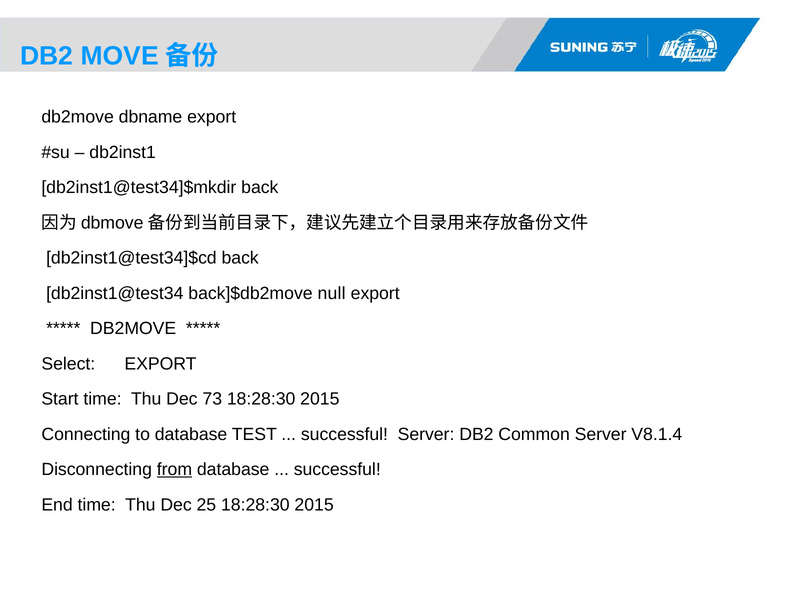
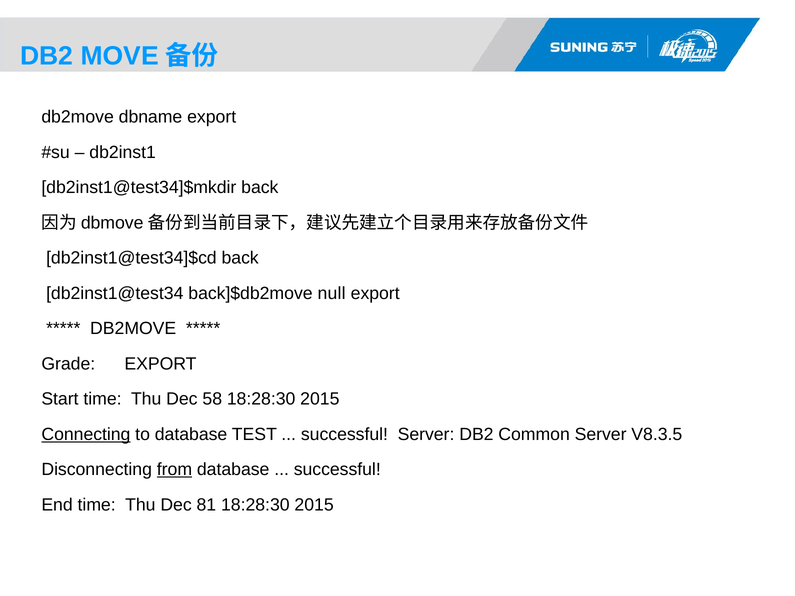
Select: Select -> Grade
73: 73 -> 58
Connecting underline: none -> present
V8.1.4: V8.1.4 -> V8.3.5
25: 25 -> 81
